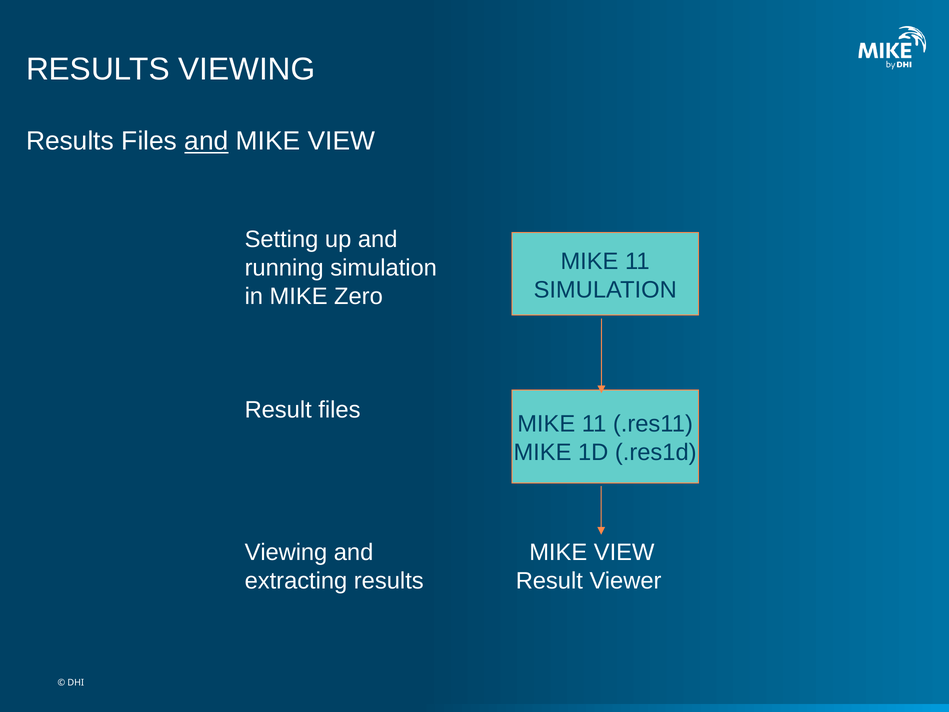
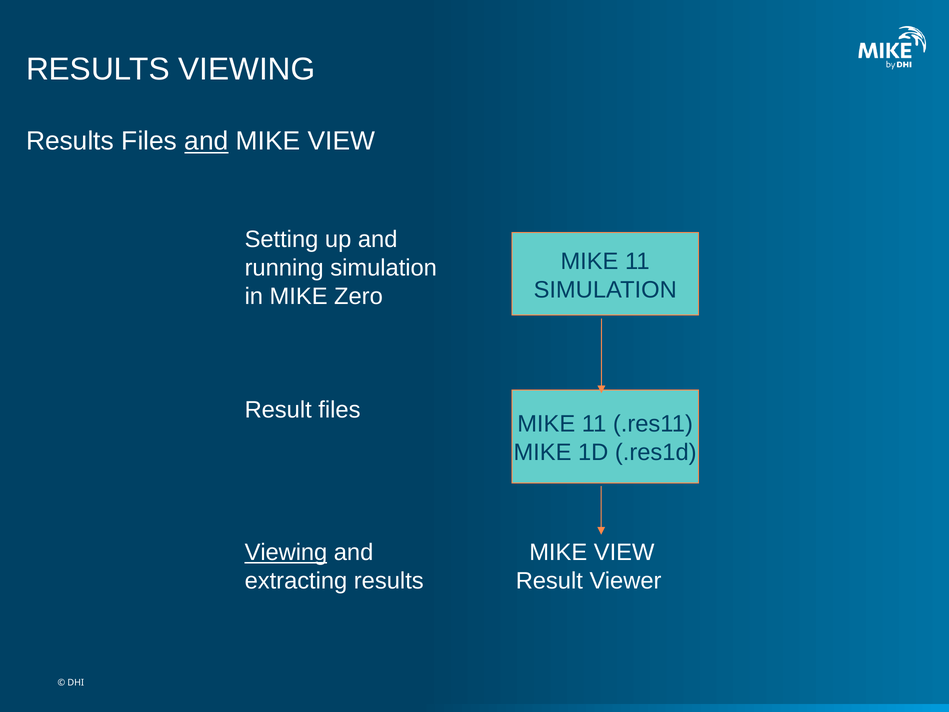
Viewing at (286, 552) underline: none -> present
